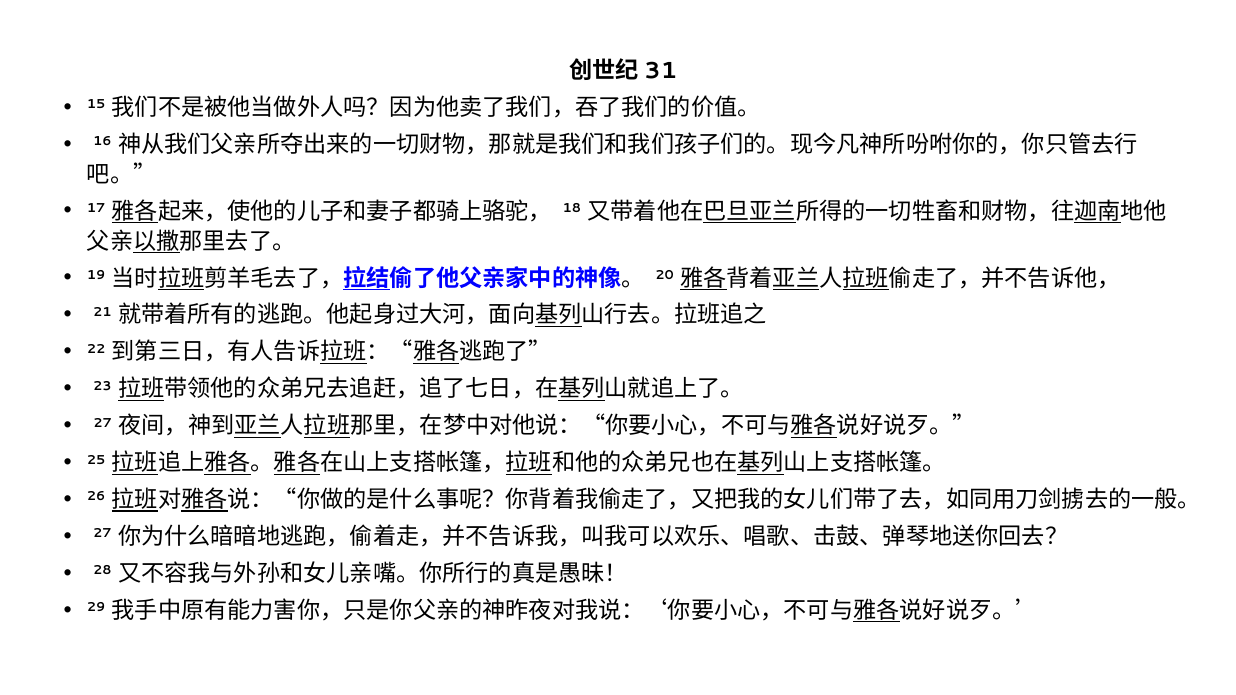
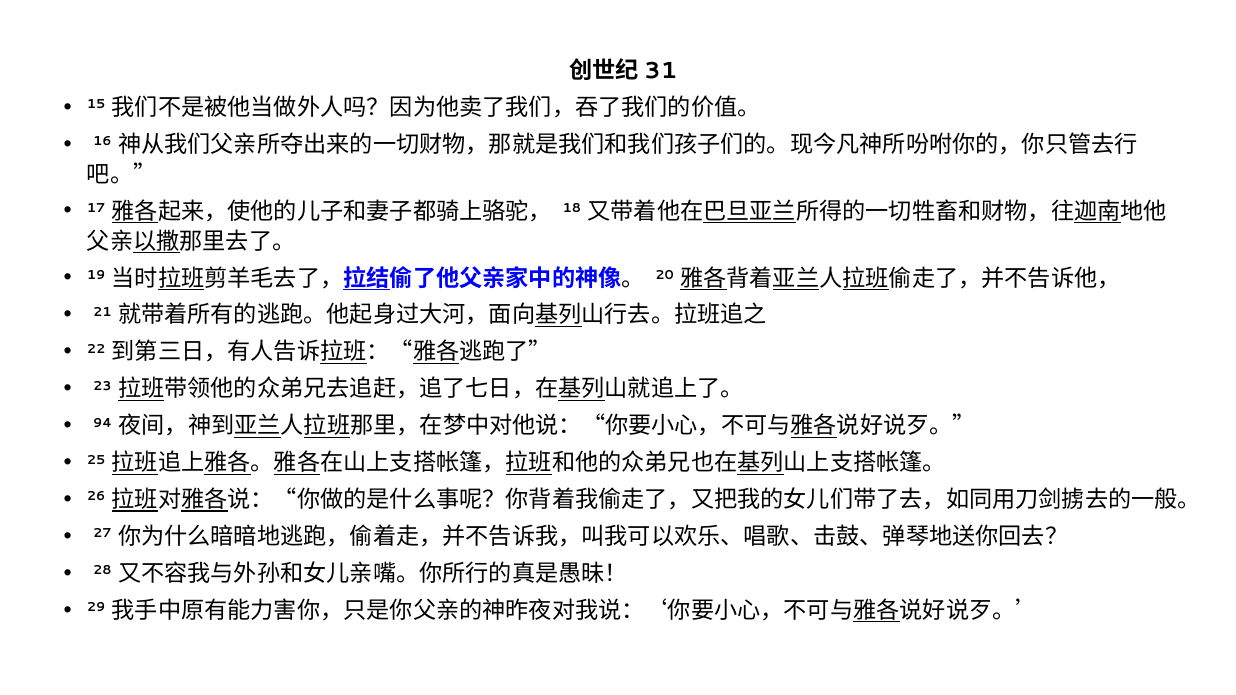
27 at (103, 423): 27 -> 94
